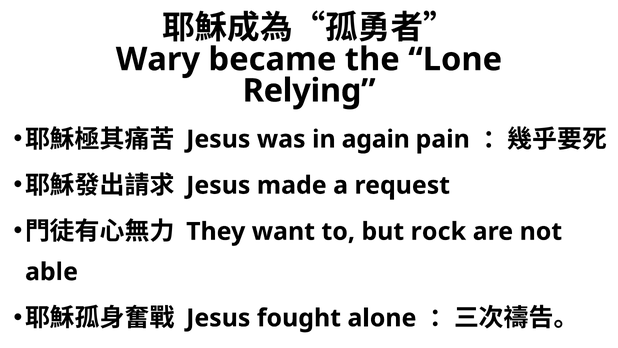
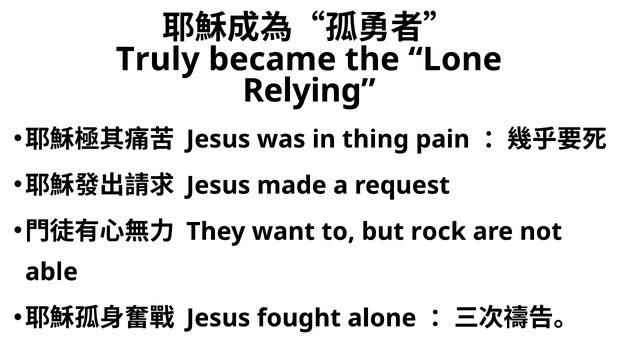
Wary: Wary -> Truly
again: again -> thing
